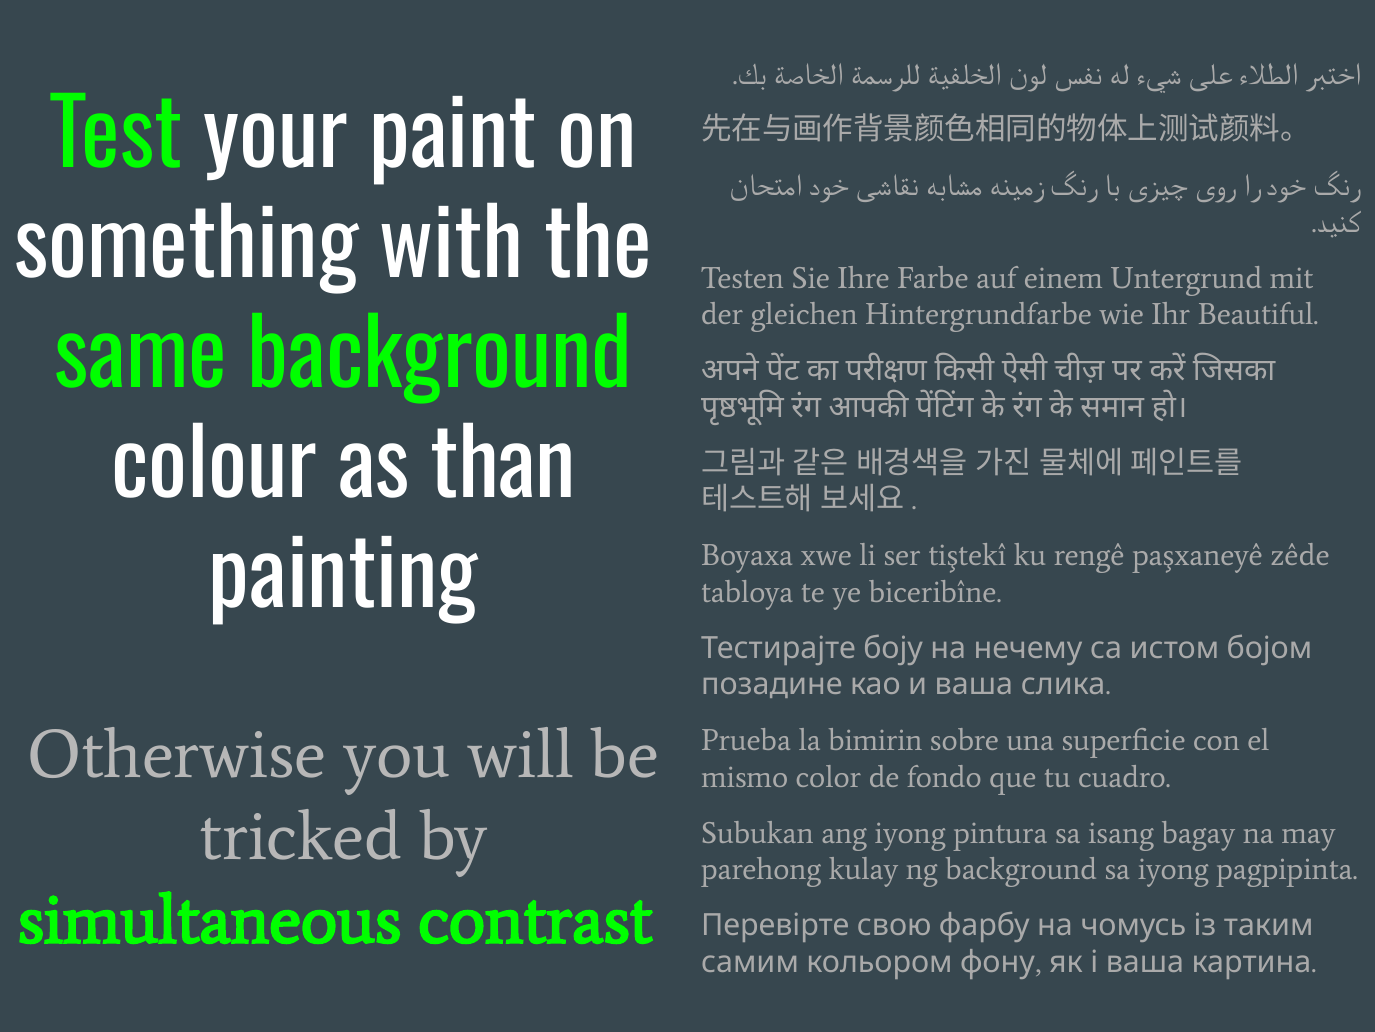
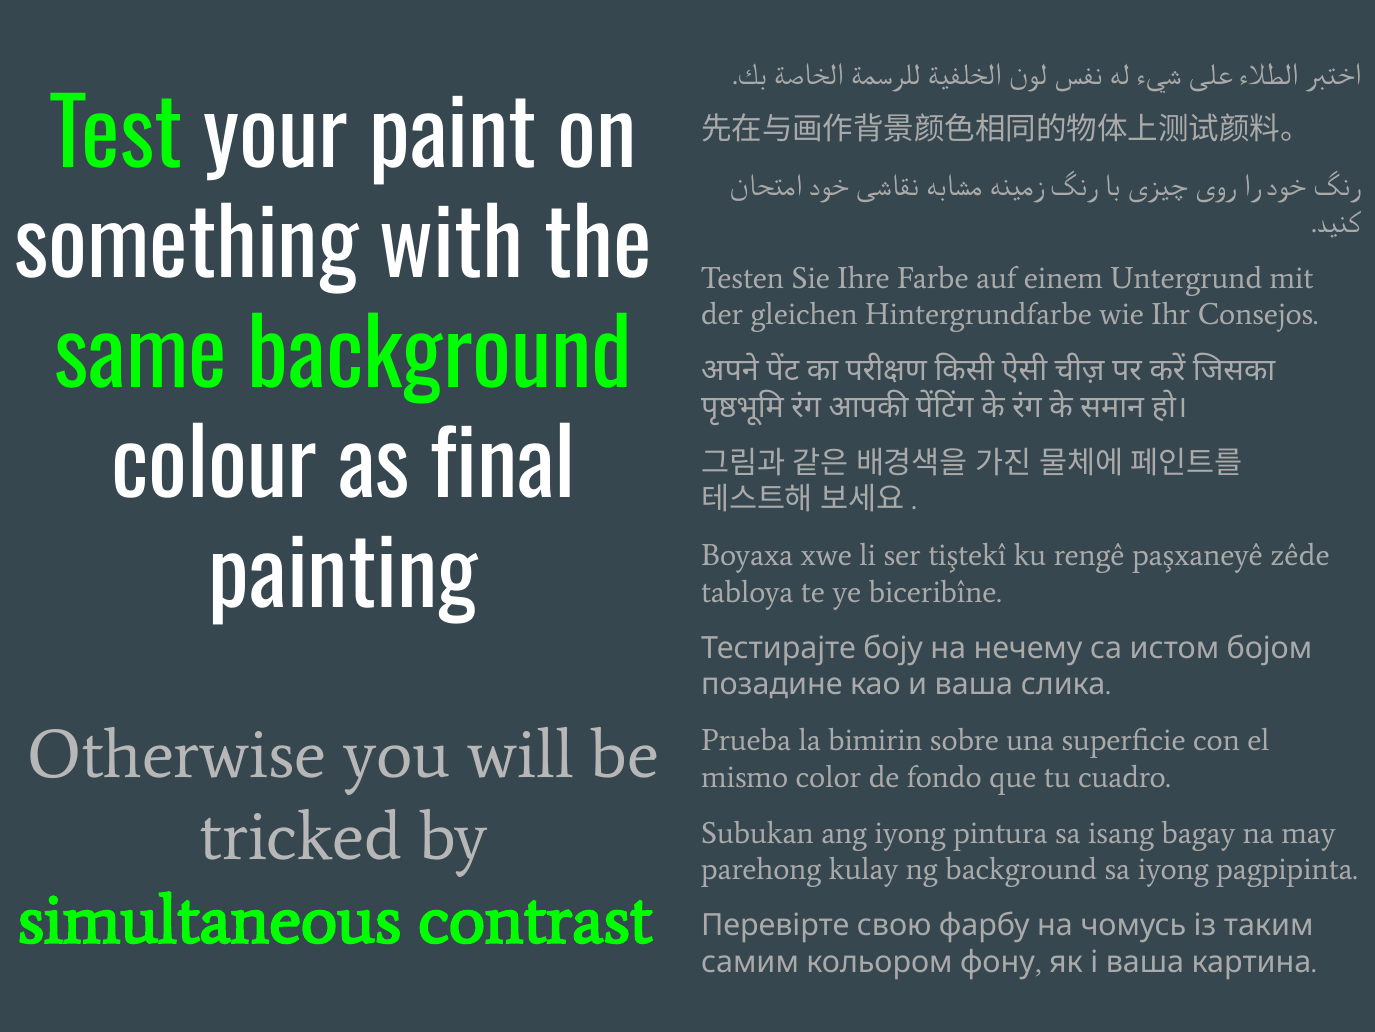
Beautiful: Beautiful -> Consejos
than: than -> final
